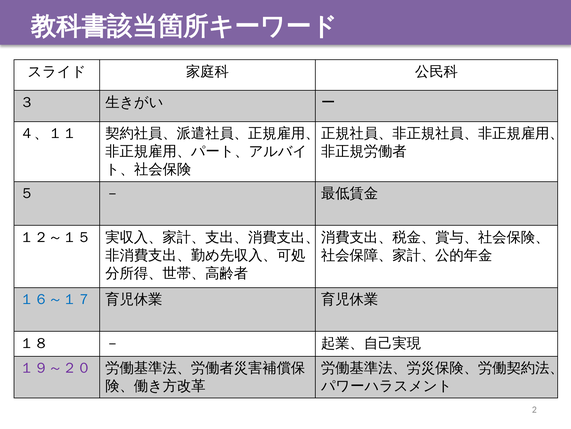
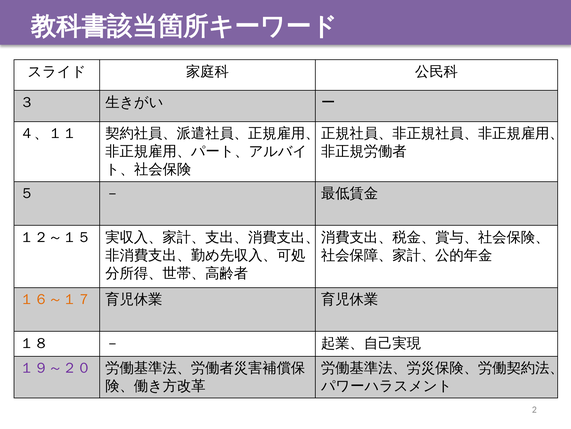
１６～１７ colour: blue -> orange
